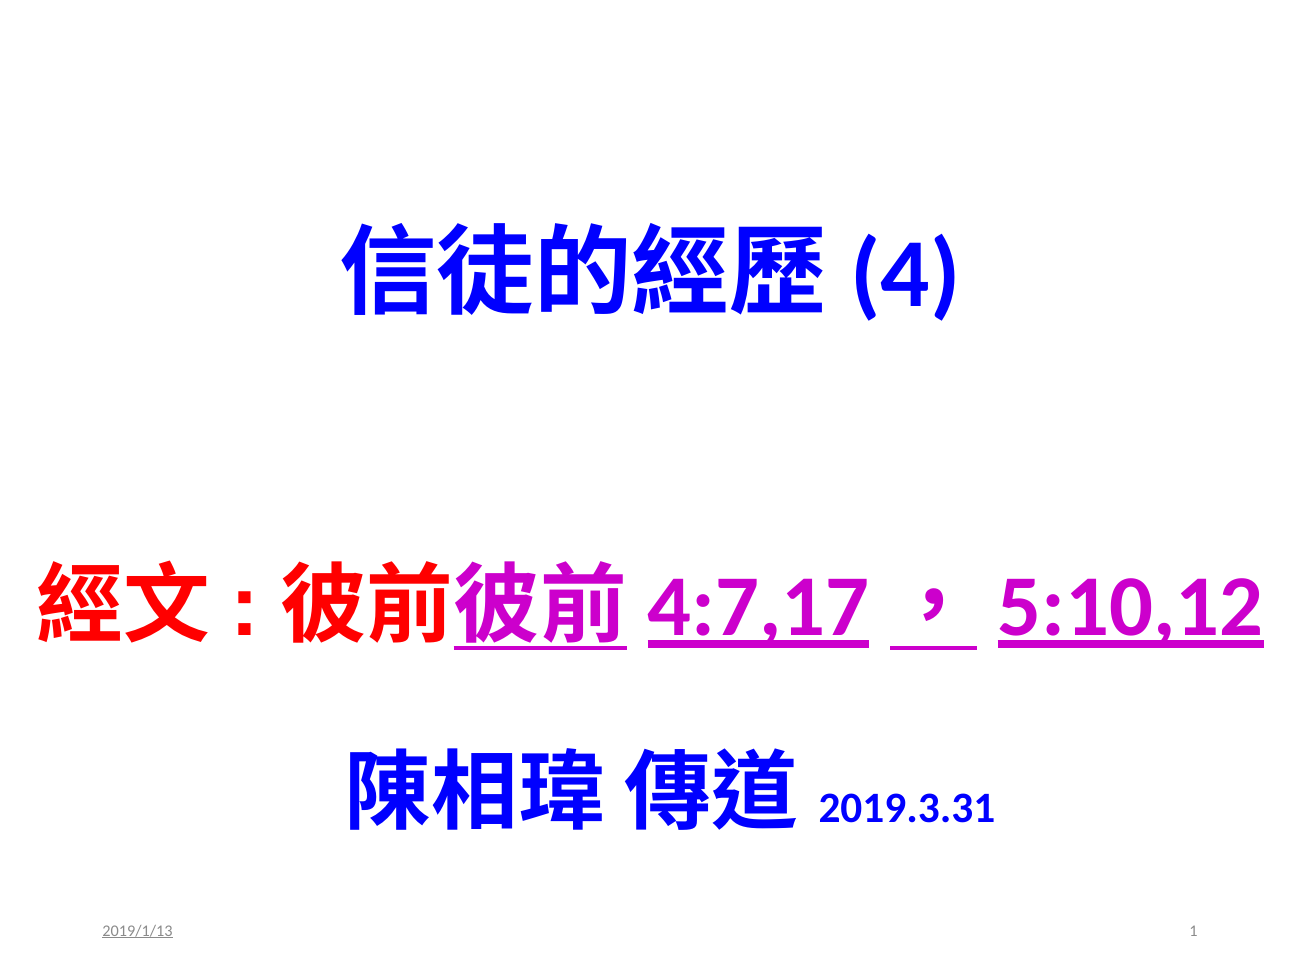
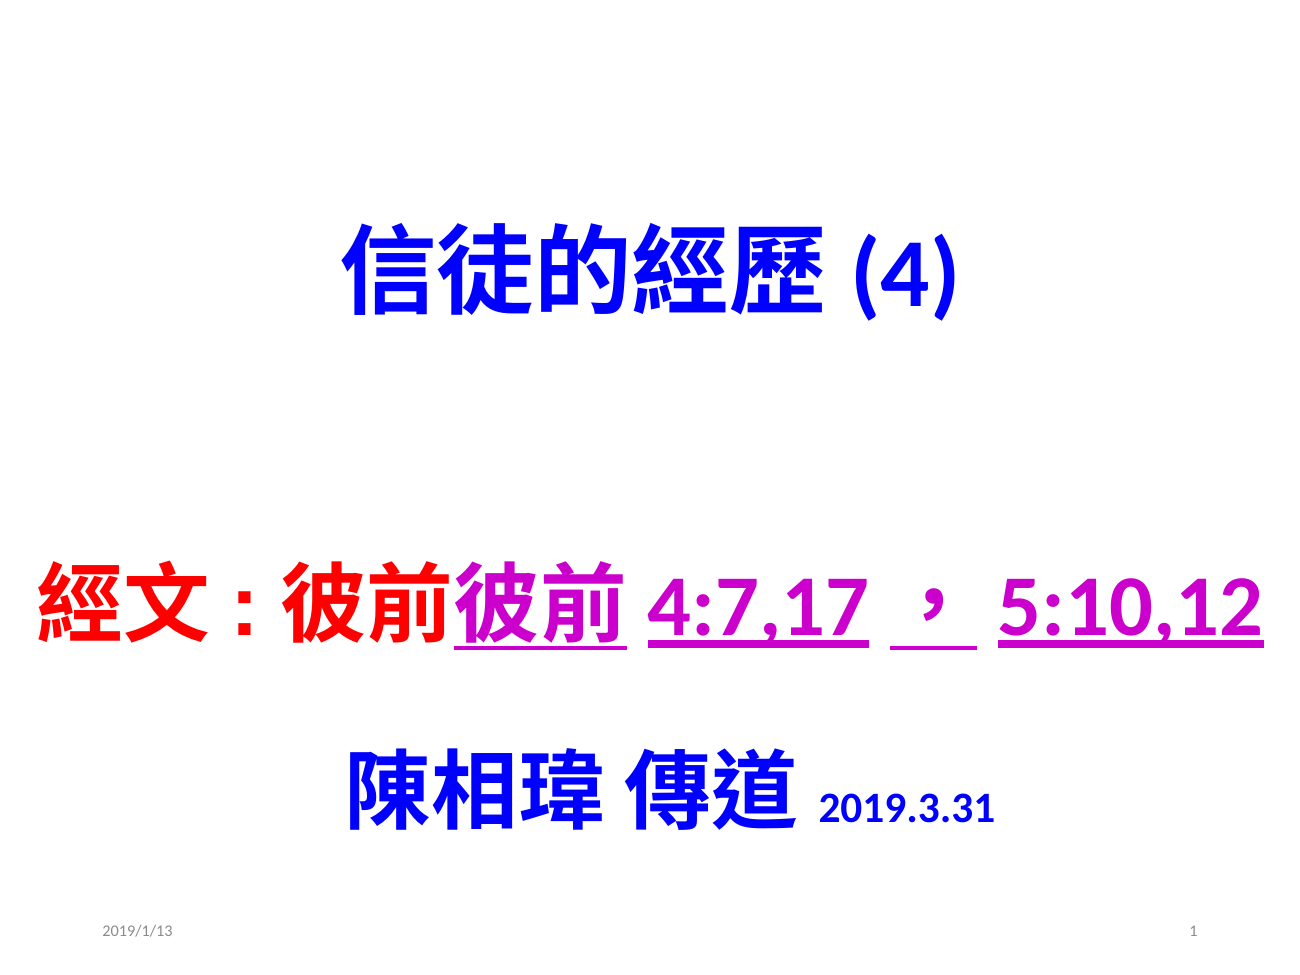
2019/1/13 underline: present -> none
